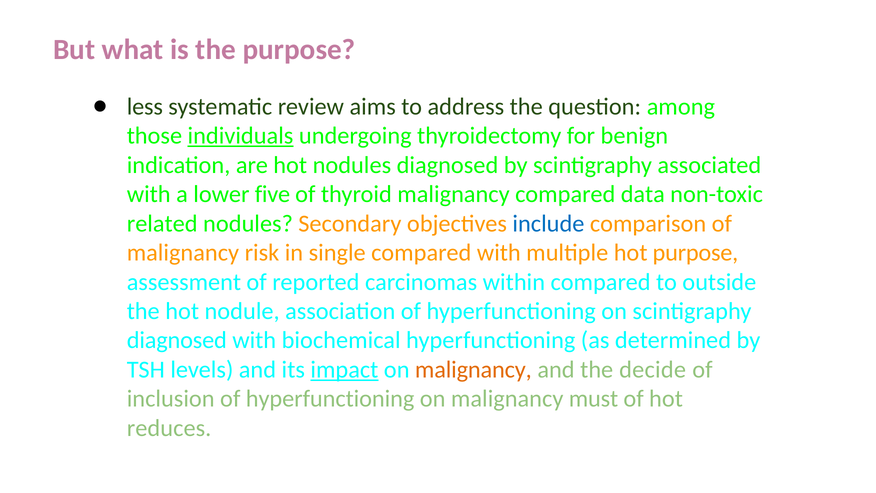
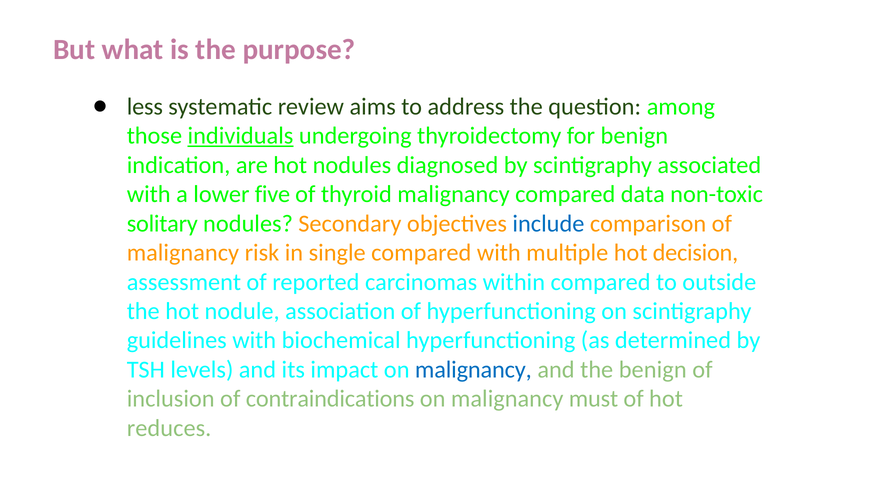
related: related -> solitary
hot purpose: purpose -> decision
diagnosed at (177, 340): diagnosed -> guidelines
impact underline: present -> none
malignancy at (473, 370) colour: orange -> blue
the decide: decide -> benign
inclusion of hyperfunctioning: hyperfunctioning -> contraindications
